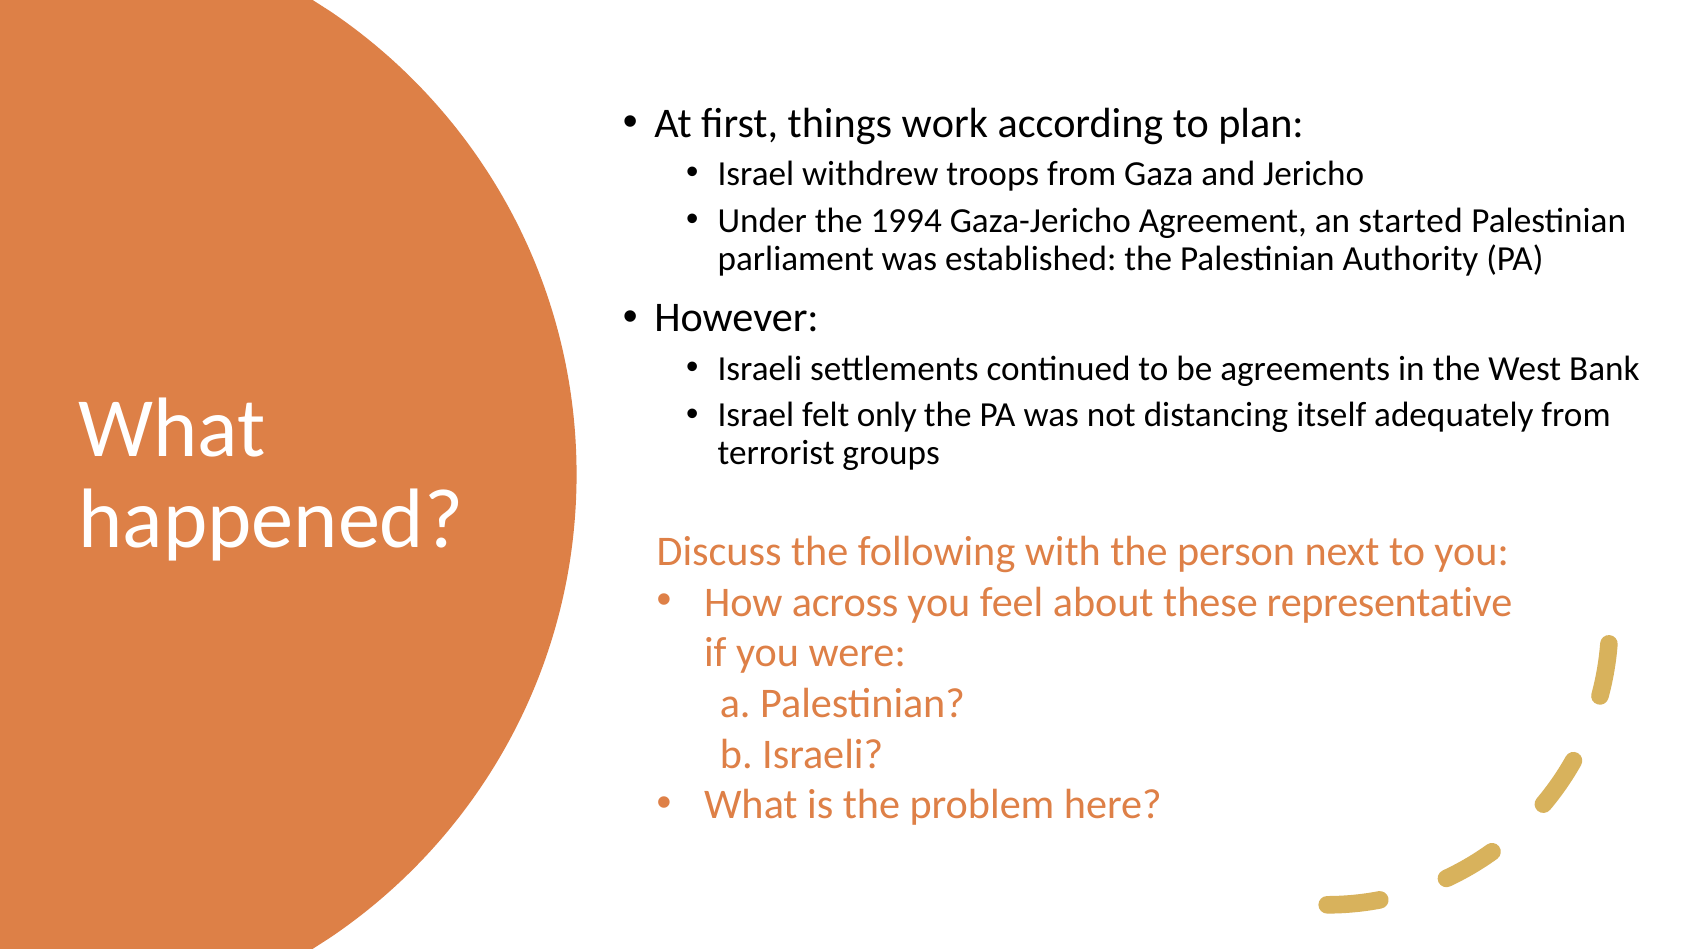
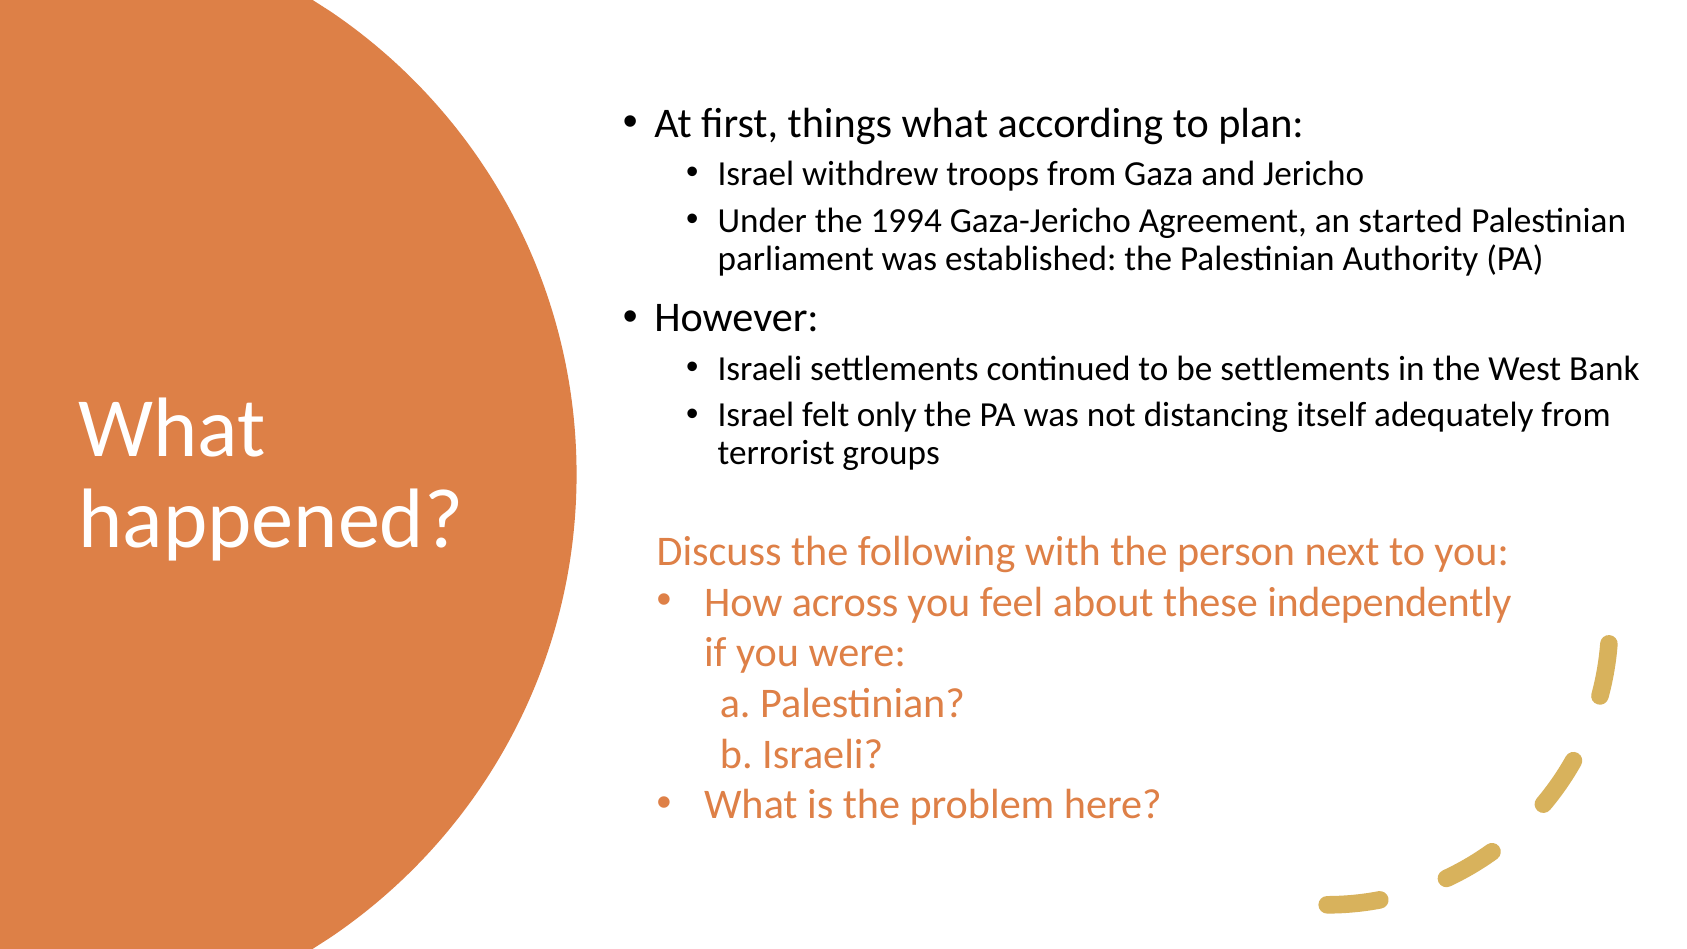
things work: work -> what
be agreements: agreements -> settlements
representative: representative -> independently
